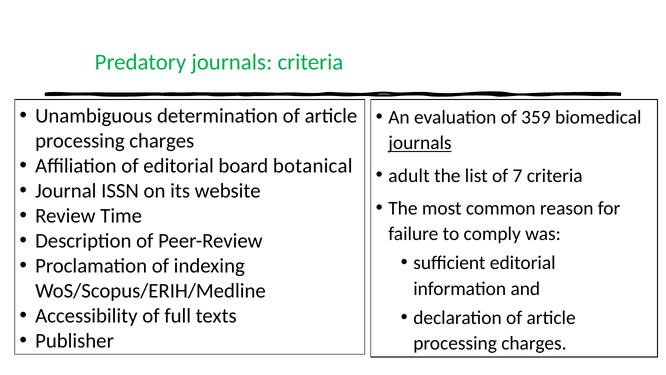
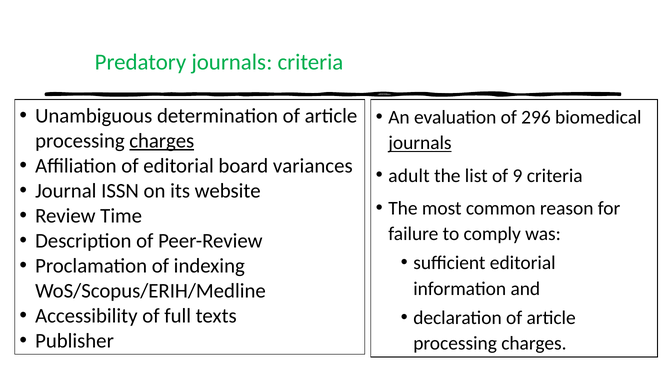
359: 359 -> 296
charges at (162, 141) underline: none -> present
botanical: botanical -> variances
7: 7 -> 9
